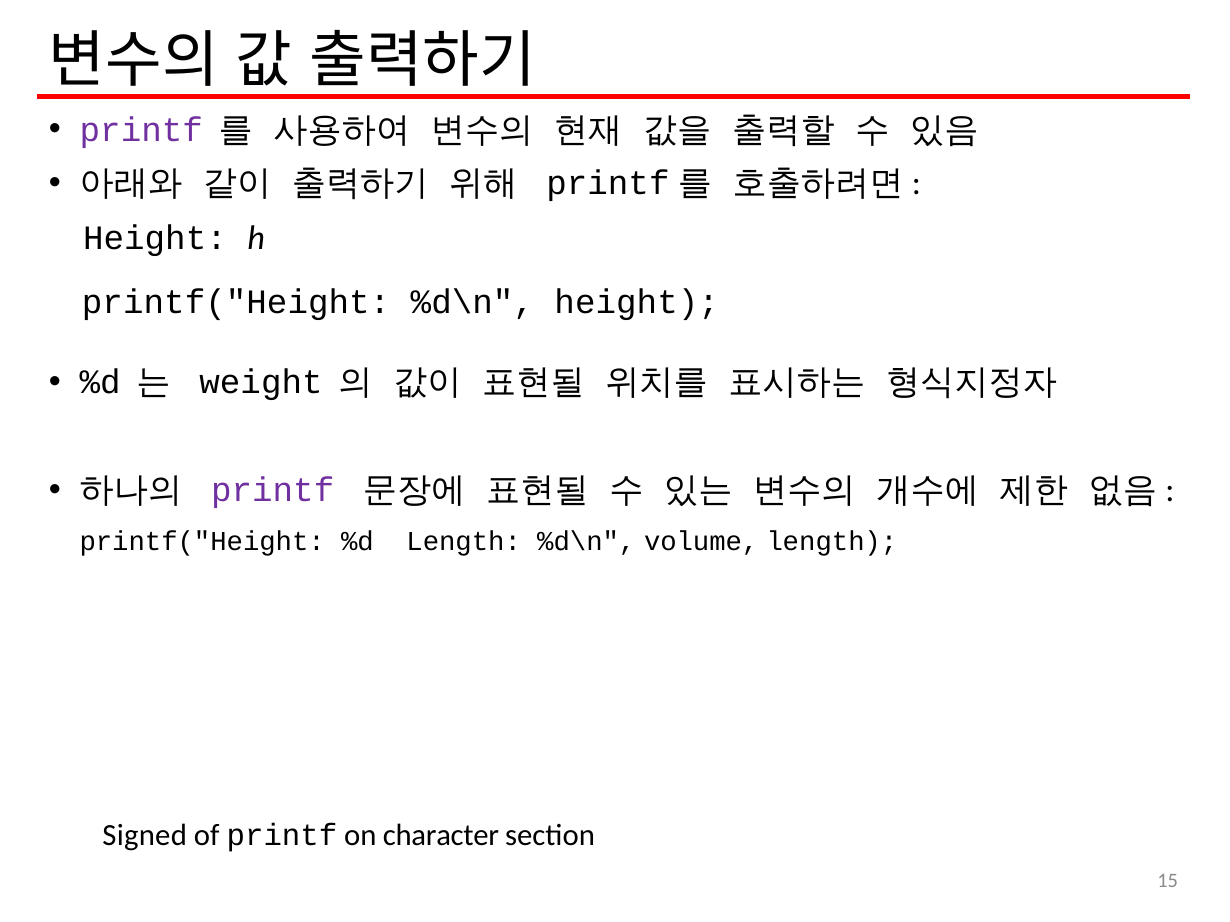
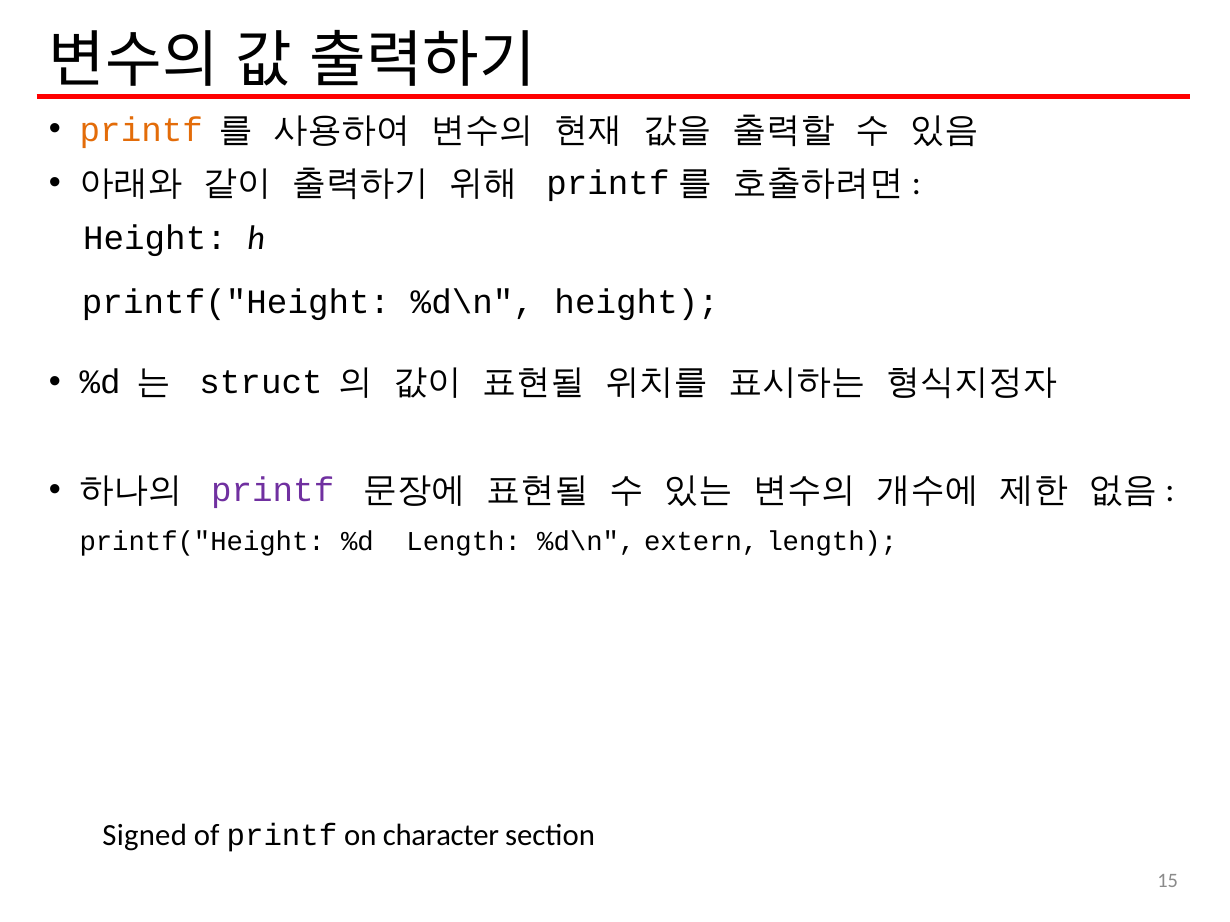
printf at (141, 130) colour: purple -> orange
weight: weight -> struct
volume: volume -> extern
